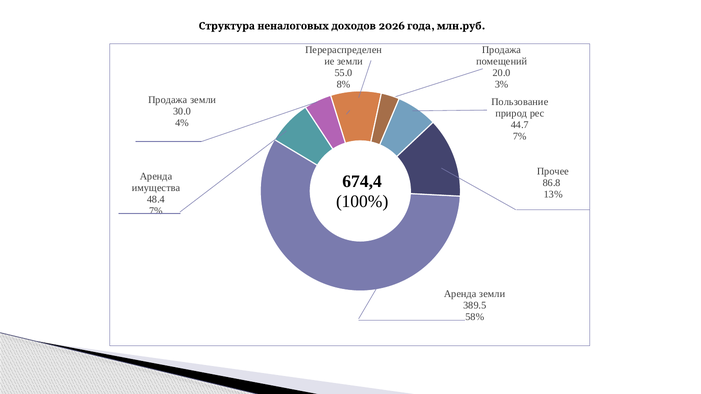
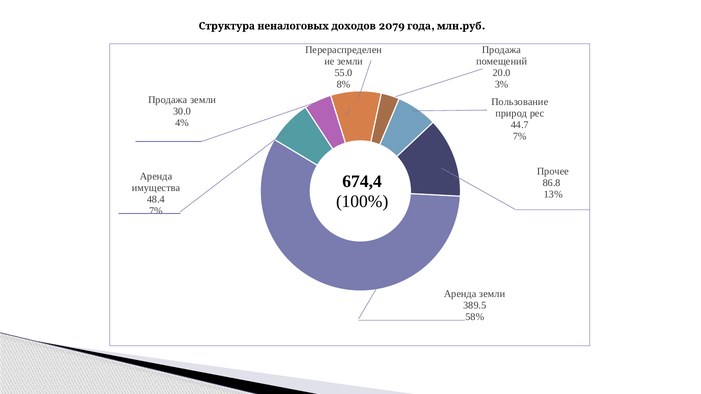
2026: 2026 -> 2079
